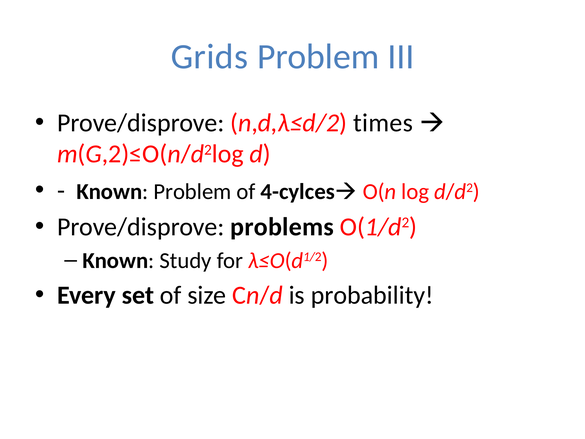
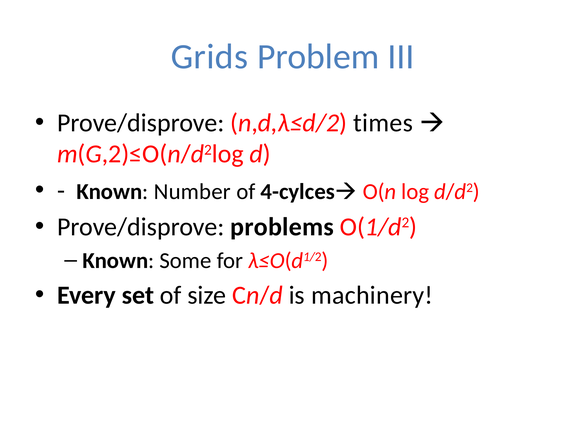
Known Problem: Problem -> Number
Study: Study -> Some
probability: probability -> machinery
